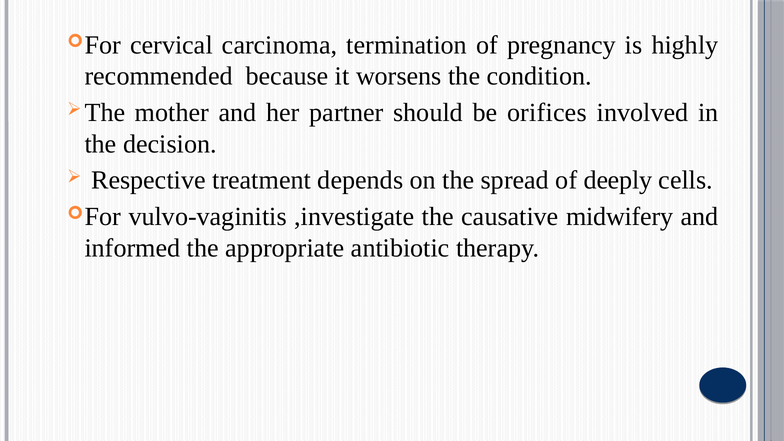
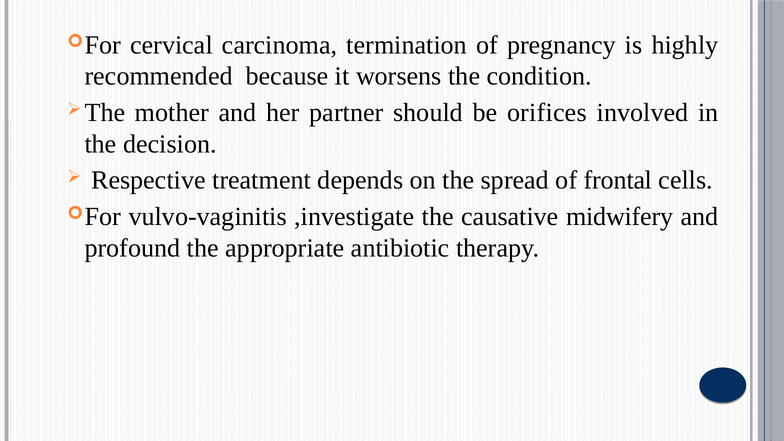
deeply: deeply -> frontal
informed: informed -> profound
